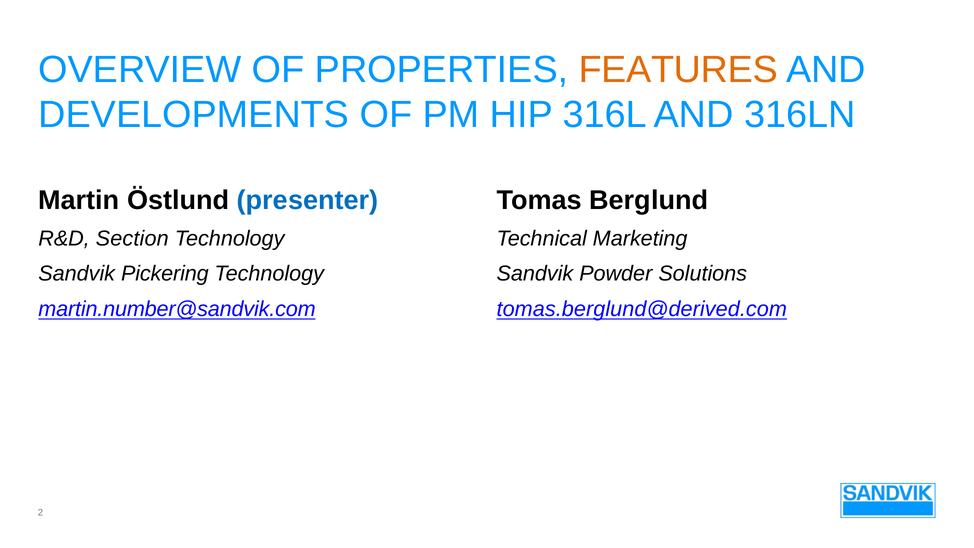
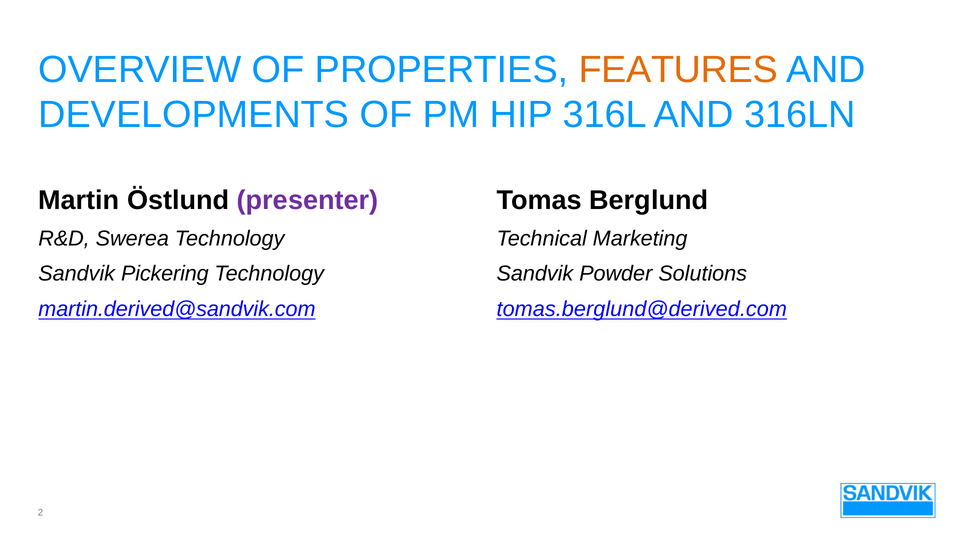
presenter colour: blue -> purple
Section: Section -> Swerea
martin.number@sandvik.com: martin.number@sandvik.com -> martin.derived@sandvik.com
